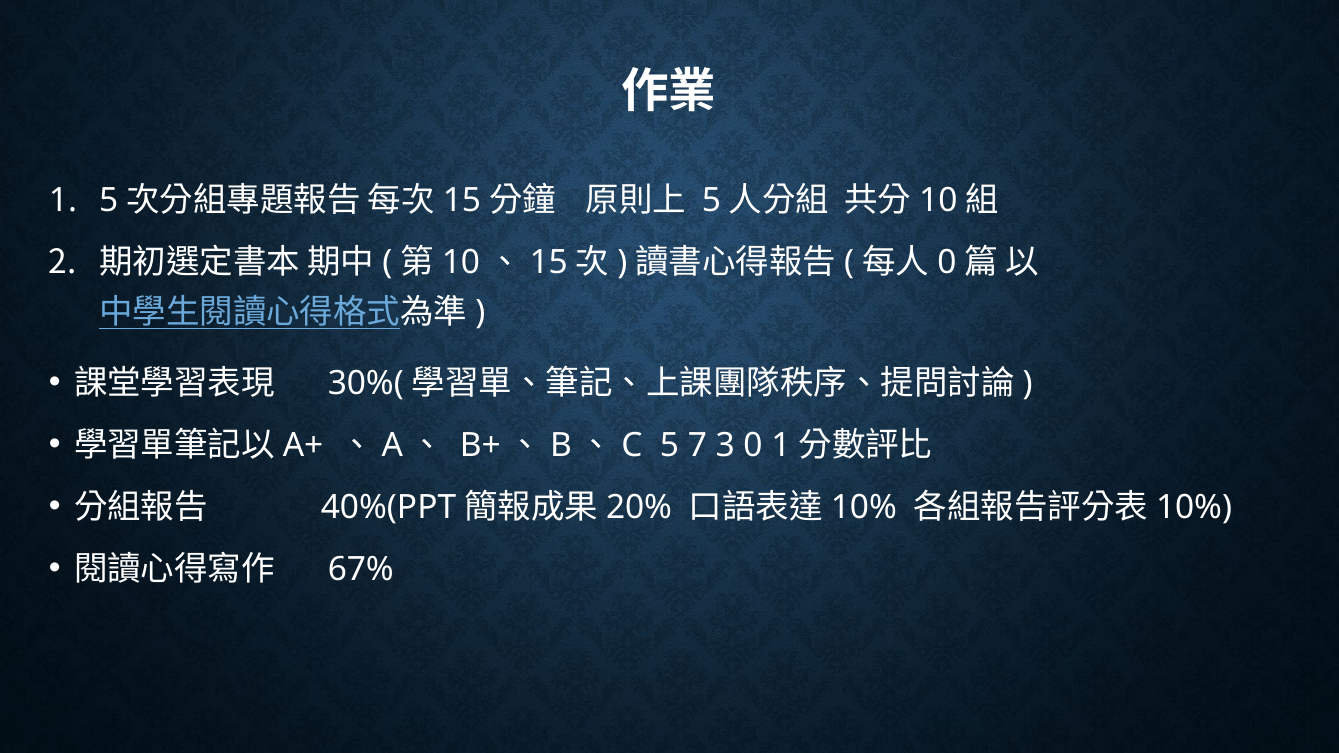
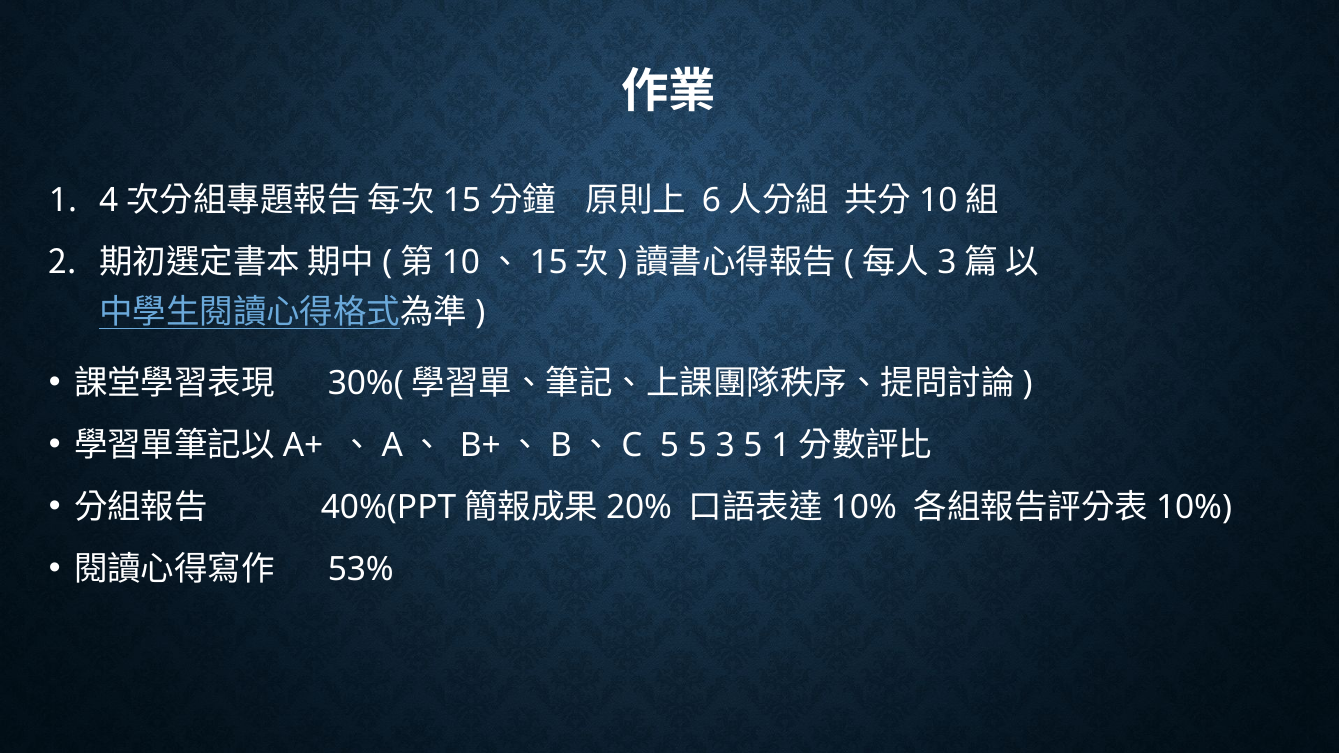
5 at (109, 201): 5 -> 4
5 at (711, 201): 5 -> 6
0 at (947, 263): 0 -> 3
5 7: 7 -> 5
3 0: 0 -> 5
67%: 67% -> 53%
